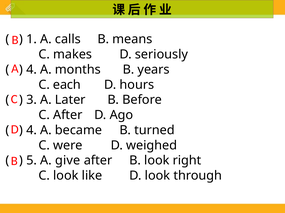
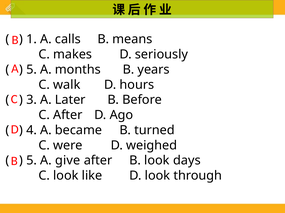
4 at (32, 70): 4 -> 5
each: each -> walk
right: right -> days
